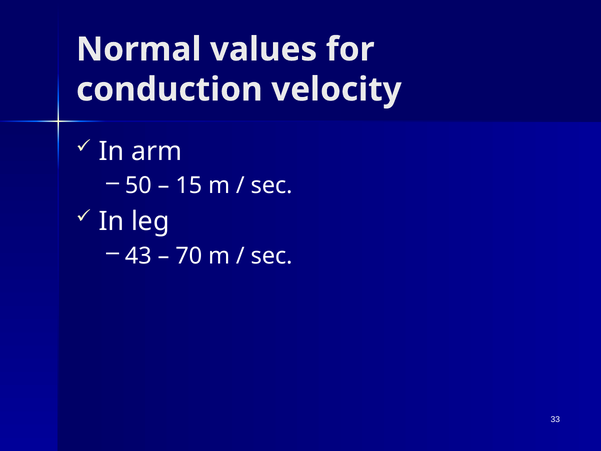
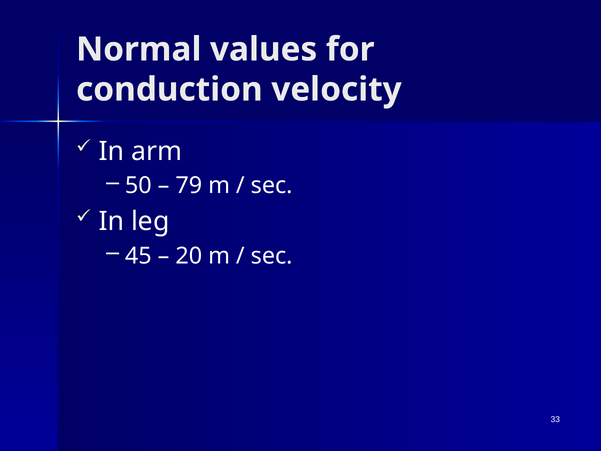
15: 15 -> 79
43: 43 -> 45
70: 70 -> 20
